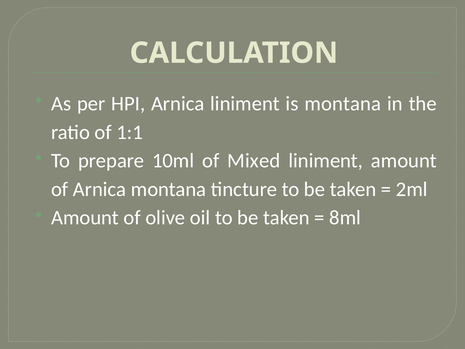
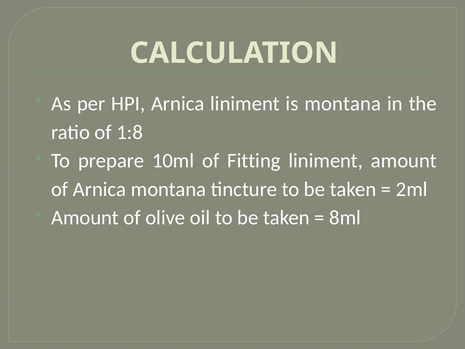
1:1: 1:1 -> 1:8
Mixed: Mixed -> Fitting
